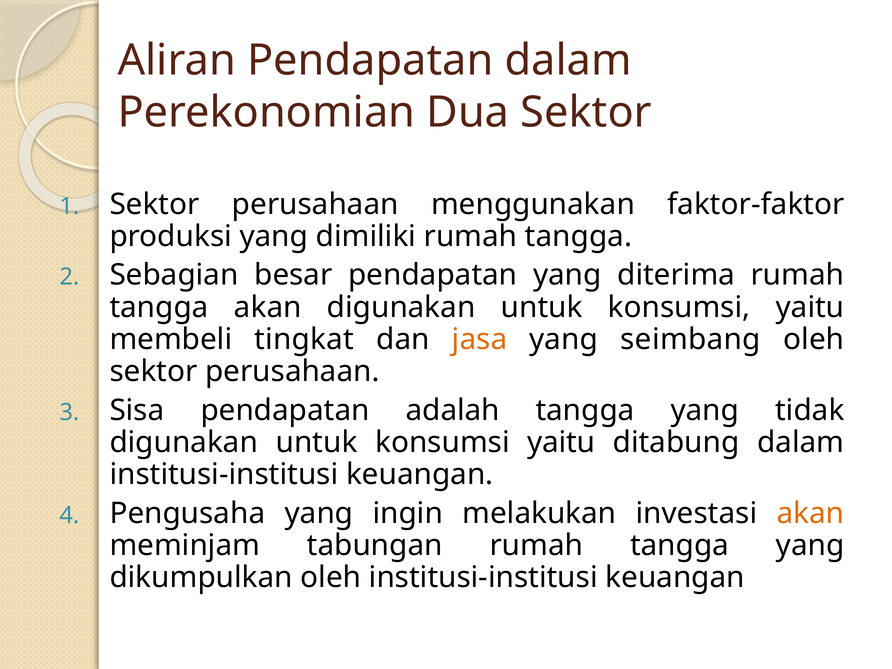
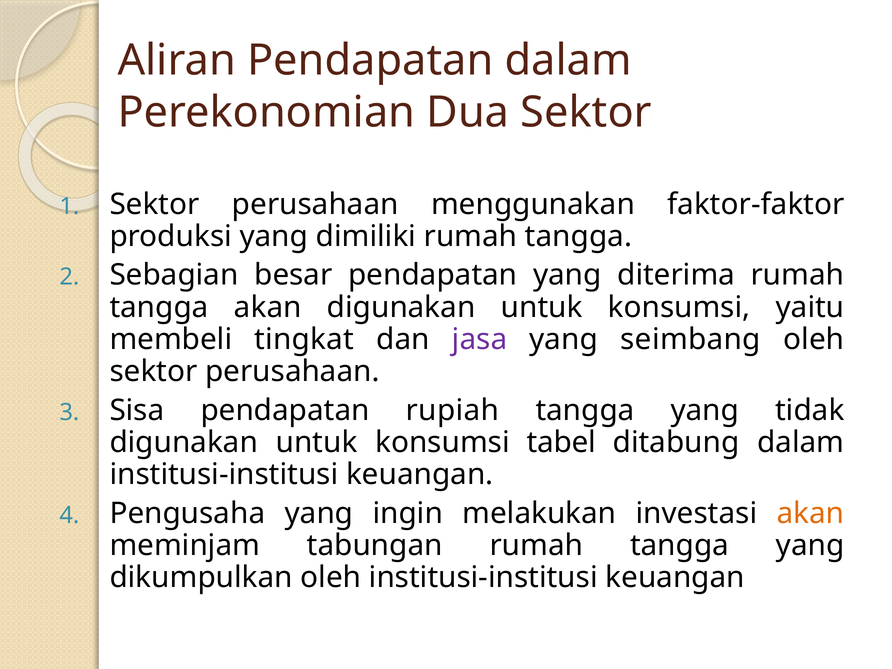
jasa colour: orange -> purple
adalah: adalah -> rupiah
yaitu at (561, 442): yaitu -> tabel
